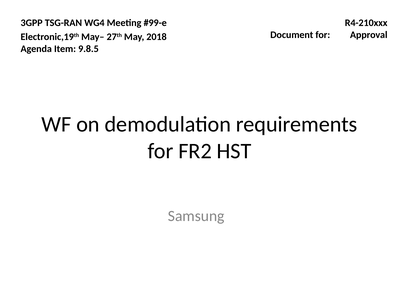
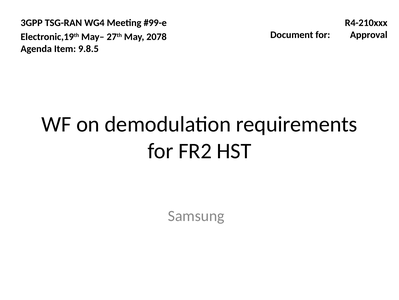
2018: 2018 -> 2078
